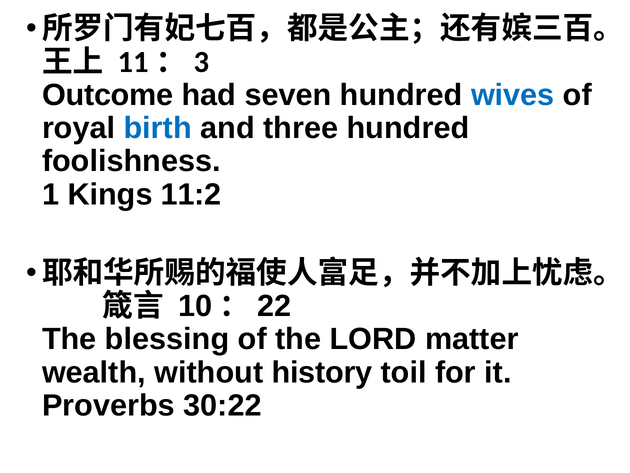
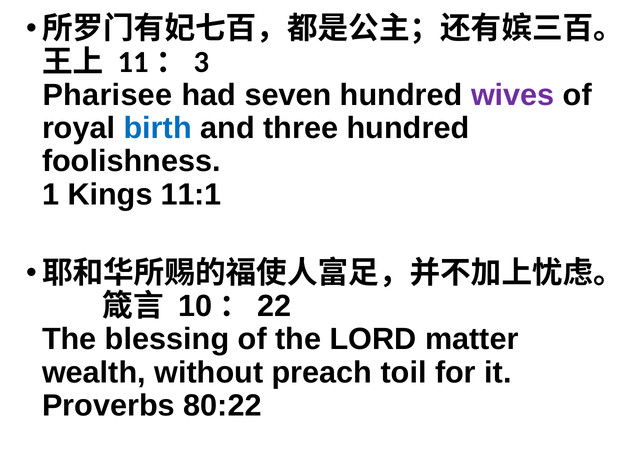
Outcome: Outcome -> Pharisee
wives colour: blue -> purple
11:2: 11:2 -> 11:1
history: history -> preach
30:22: 30:22 -> 80:22
